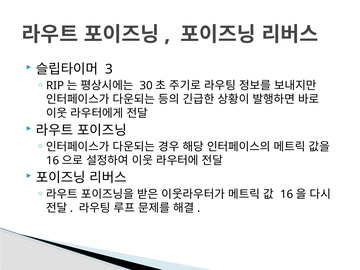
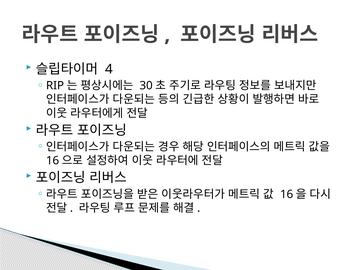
3: 3 -> 4
